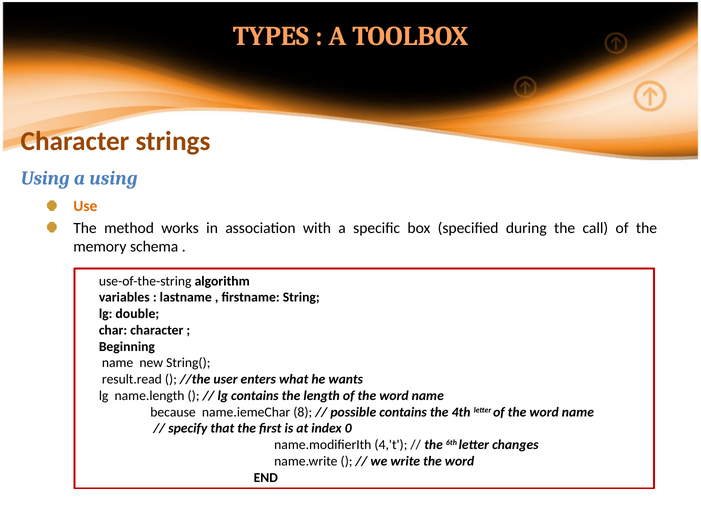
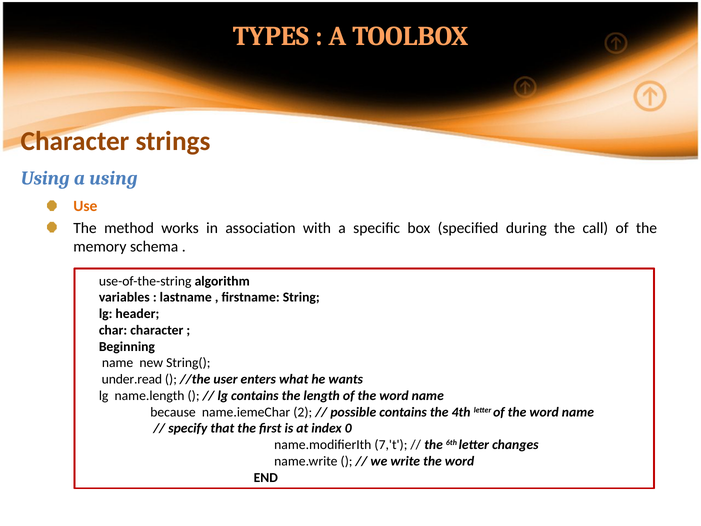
double: double -> header
result.read: result.read -> under.read
8: 8 -> 2
4,'t: 4,'t -> 7,'t
